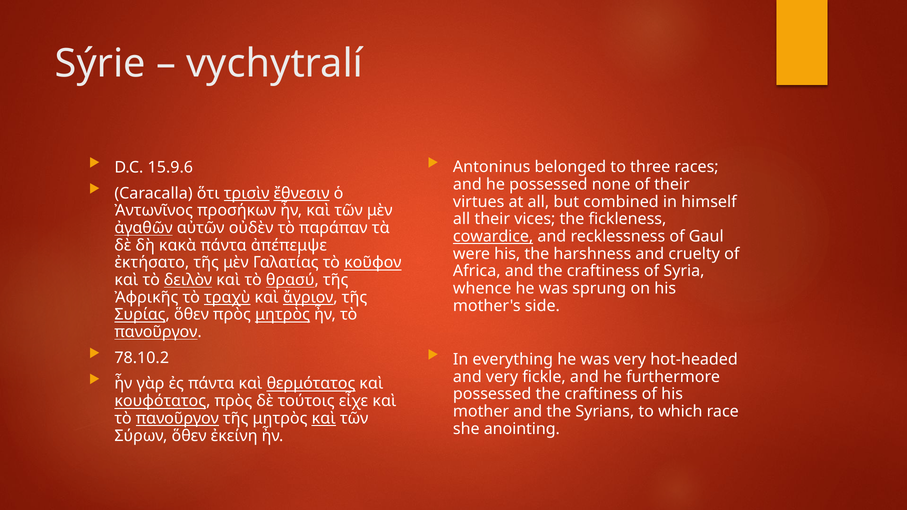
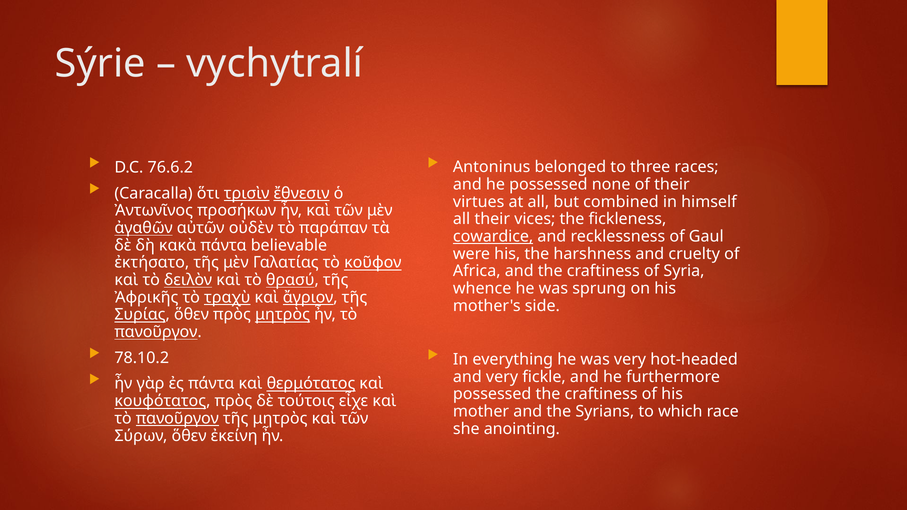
15.9.6: 15.9.6 -> 76.6.2
ἀπέπεμψε: ἀπέπεμψε -> believable
καὶ at (324, 419) underline: present -> none
